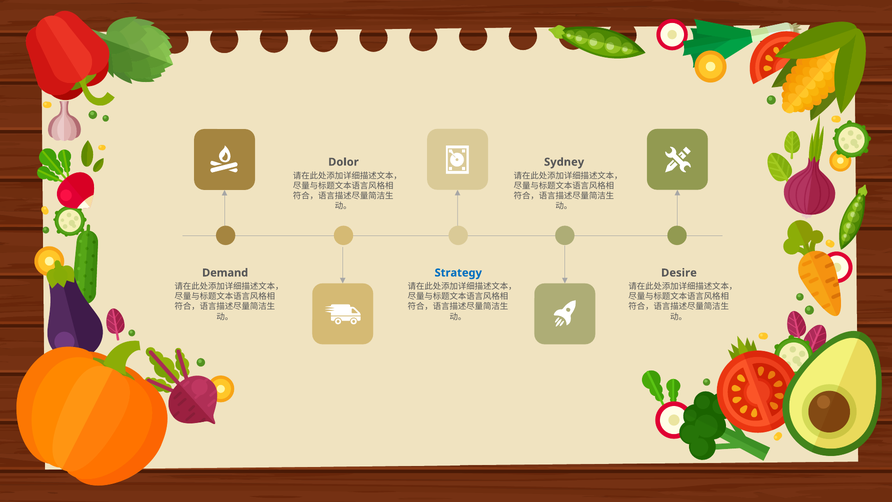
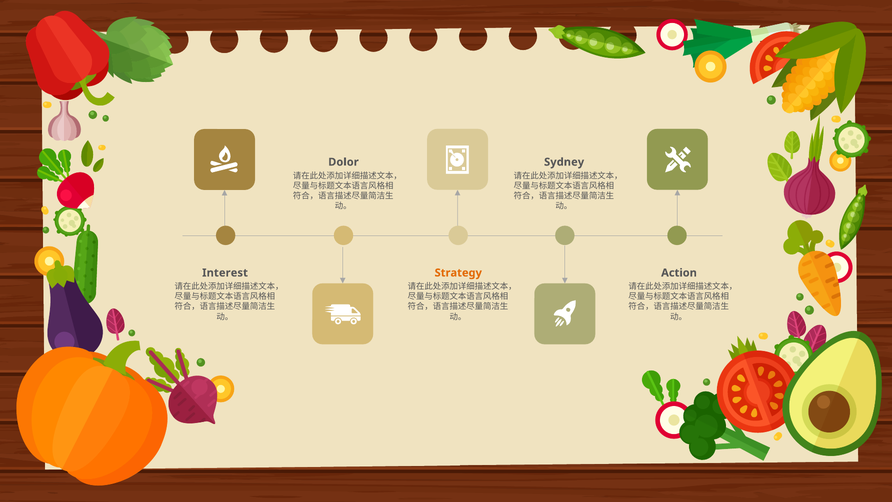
Demand: Demand -> Interest
Strategy colour: blue -> orange
Desire: Desire -> Action
